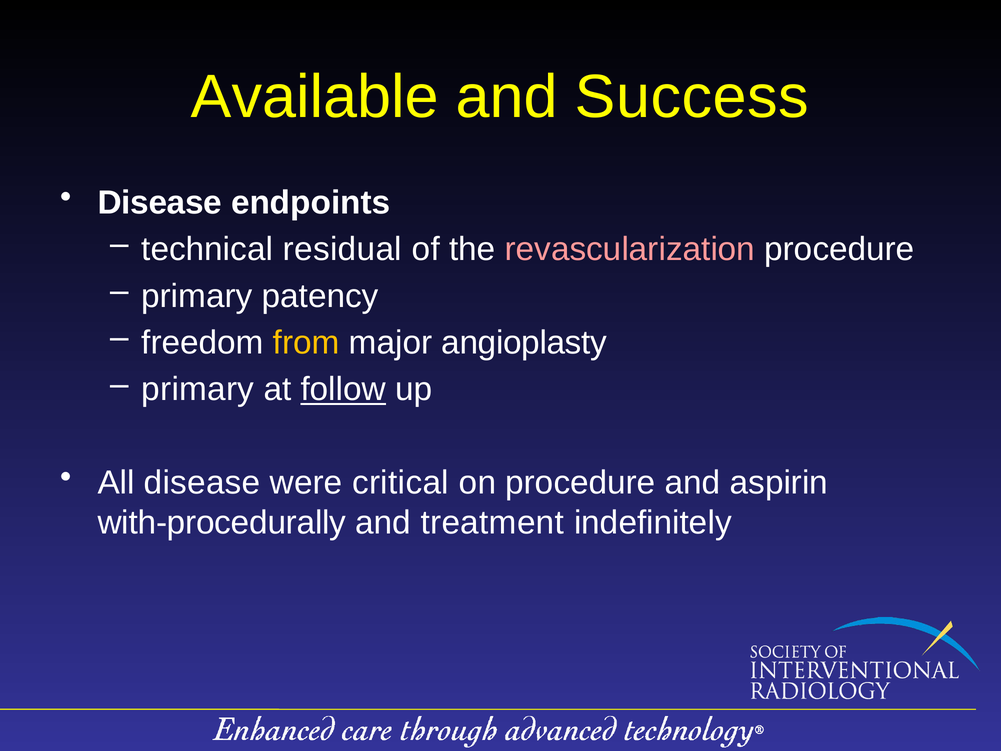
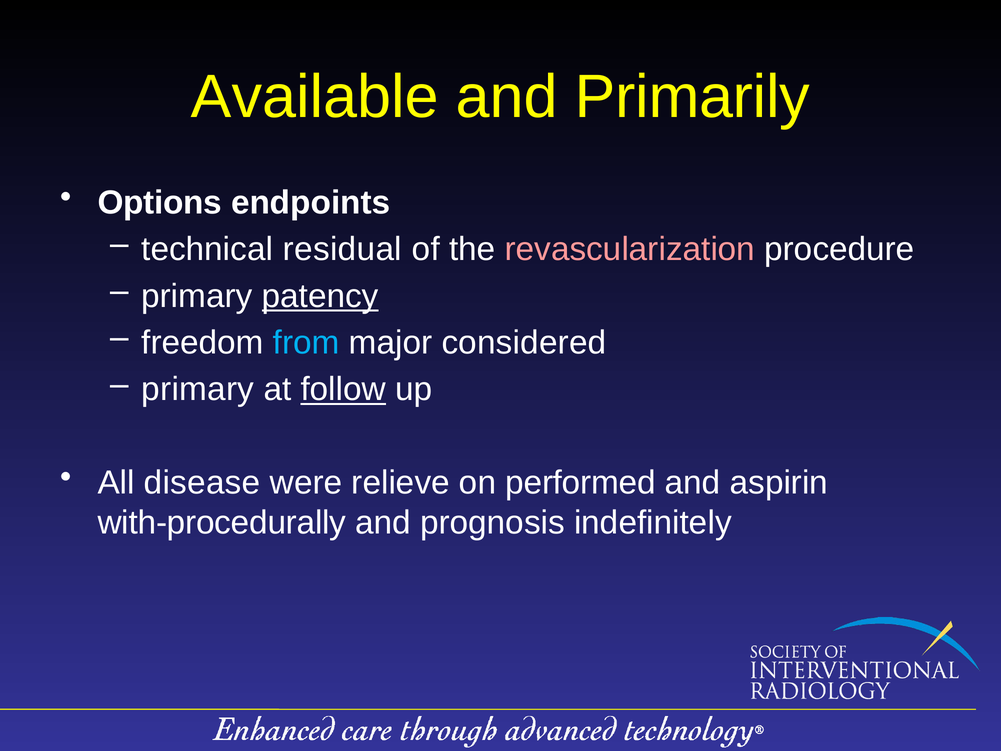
Success: Success -> Primarily
Disease at (160, 203): Disease -> Options
patency underline: none -> present
from colour: yellow -> light blue
angioplasty: angioplasty -> considered
critical: critical -> relieve
on procedure: procedure -> performed
treatment: treatment -> prognosis
